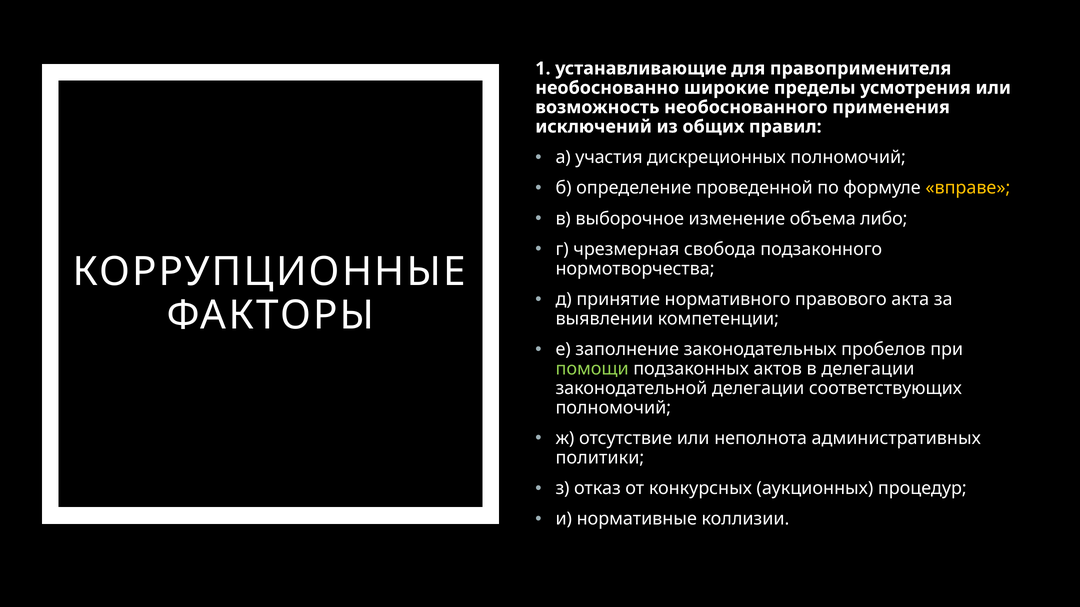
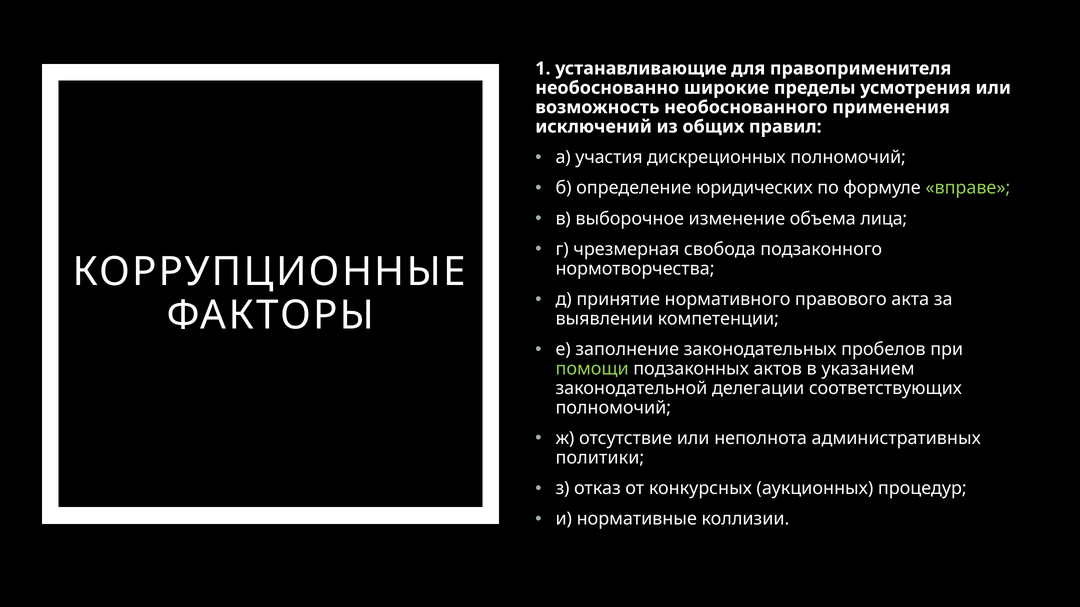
проведенной: проведенной -> юридических
вправе colour: yellow -> light green
либо: либо -> лица
в делегации: делегации -> указанием
